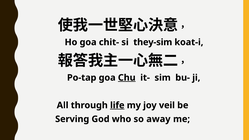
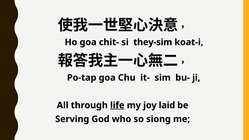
Chu underline: present -> none
veil: veil -> laid
away: away -> siong
